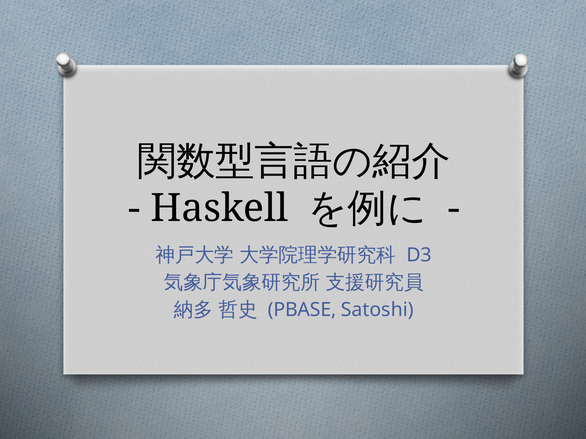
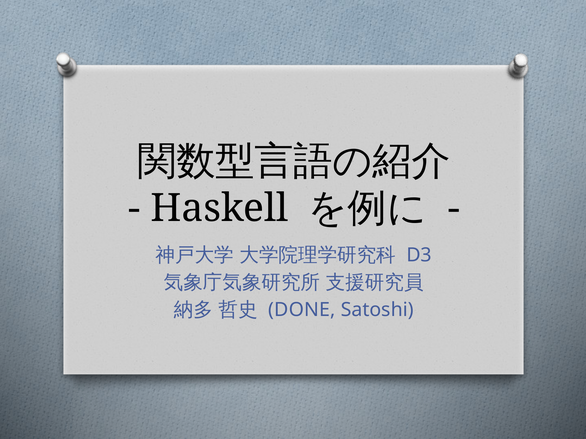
PBASE: PBASE -> DONE
